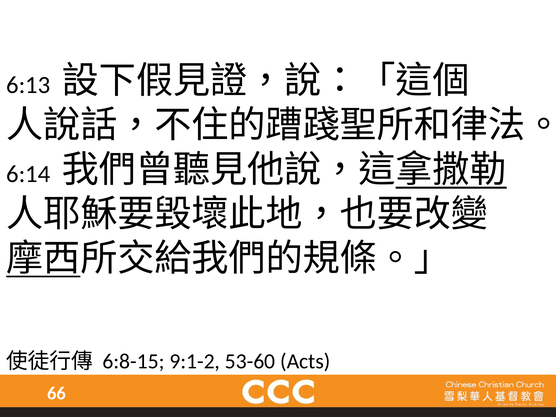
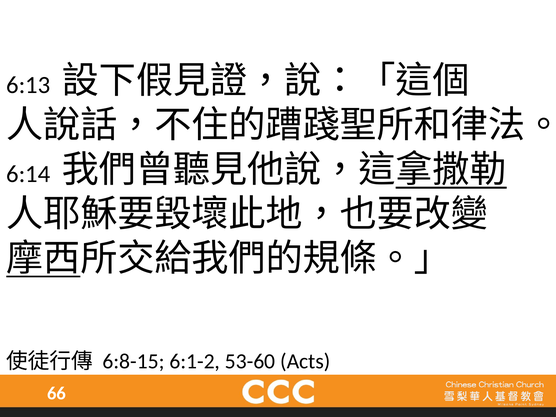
9:1-2: 9:1-2 -> 6:1-2
